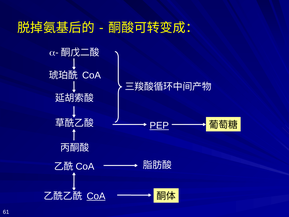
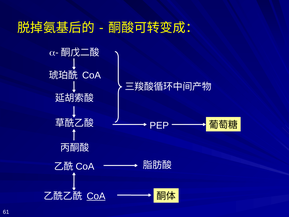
PEP underline: present -> none
